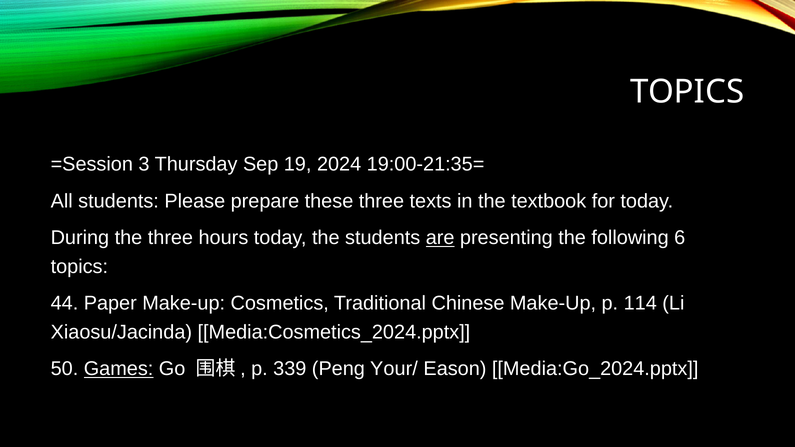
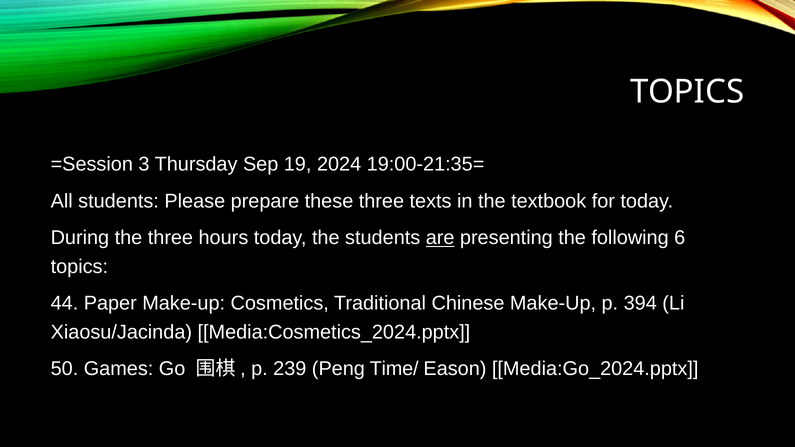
114: 114 -> 394
Games underline: present -> none
339: 339 -> 239
Your/: Your/ -> Time/
